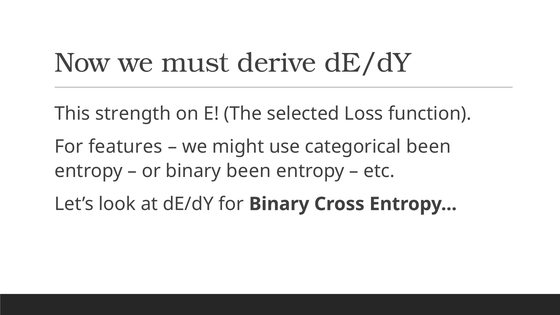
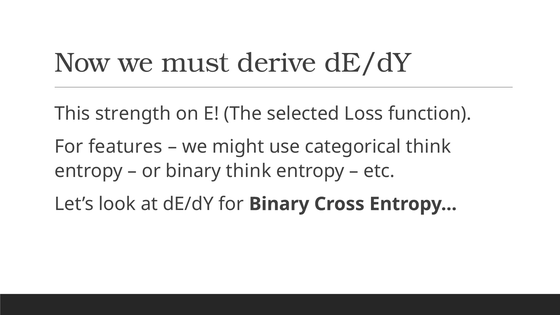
categorical been: been -> think
binary been: been -> think
